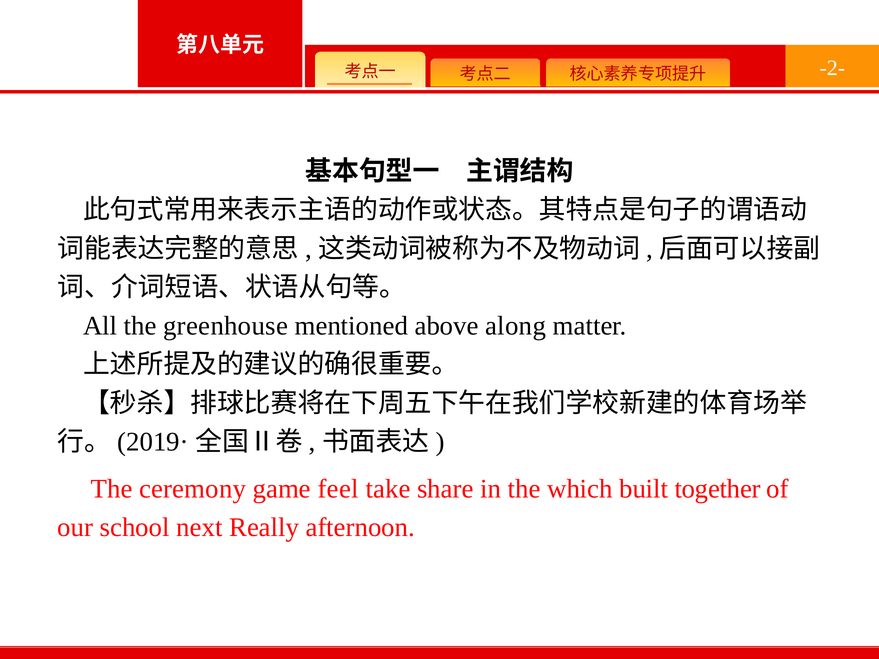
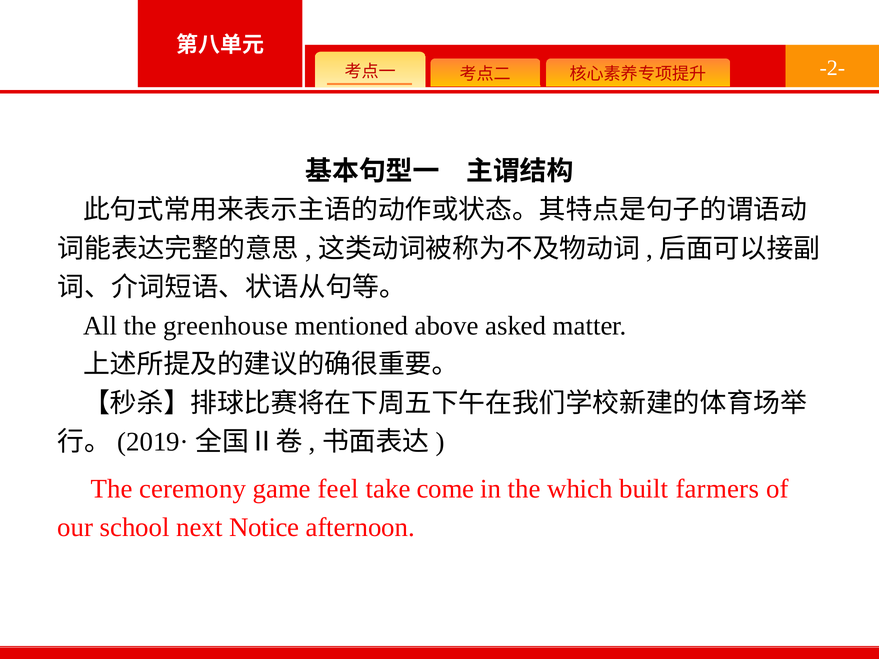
along: along -> asked
share: share -> come
together: together -> farmers
Really: Really -> Notice
